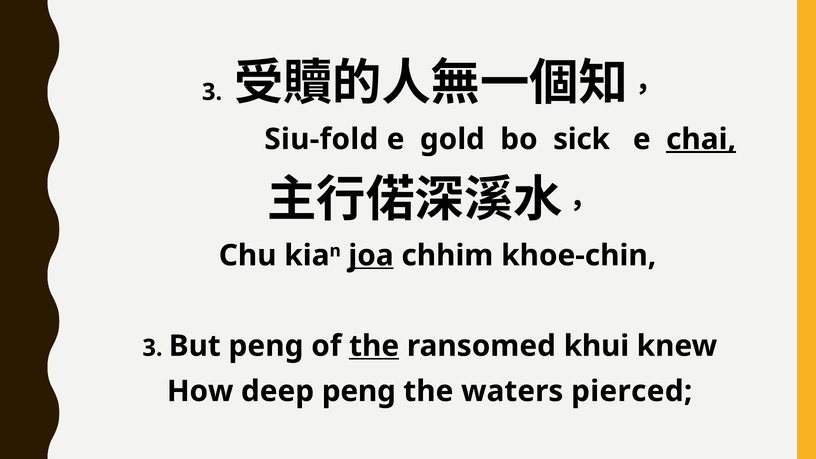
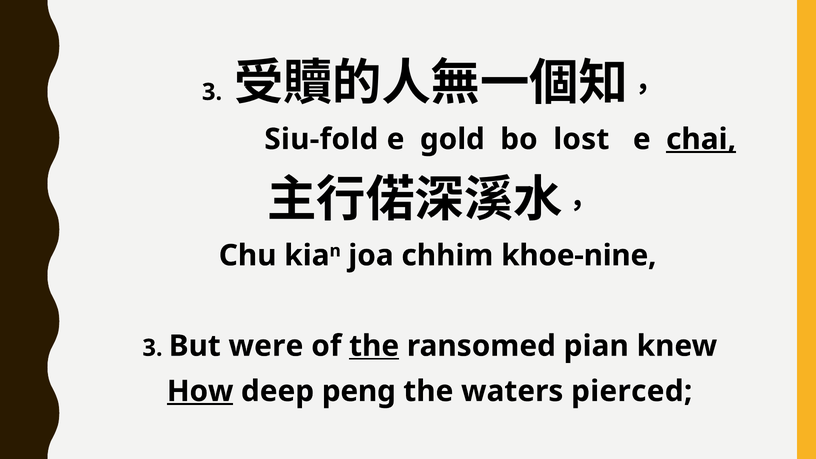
sick: sick -> lost
joa underline: present -> none
khoe-chin: khoe-chin -> khoe-nine
But peng: peng -> were
khui: khui -> pian
How underline: none -> present
